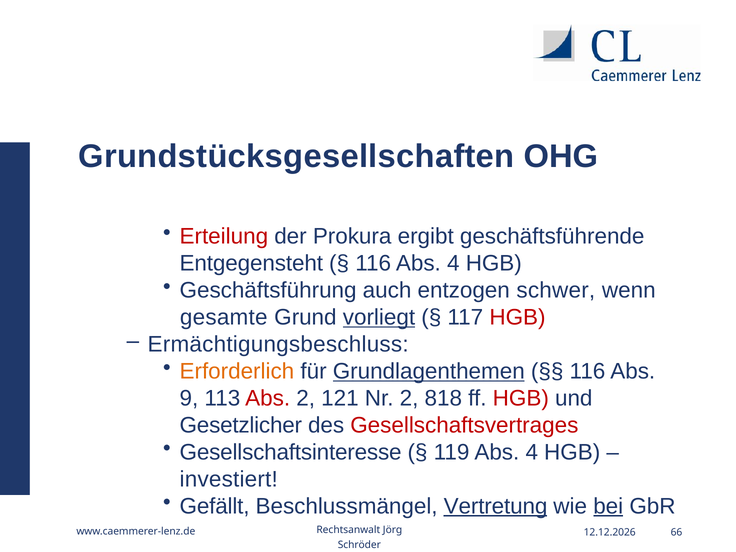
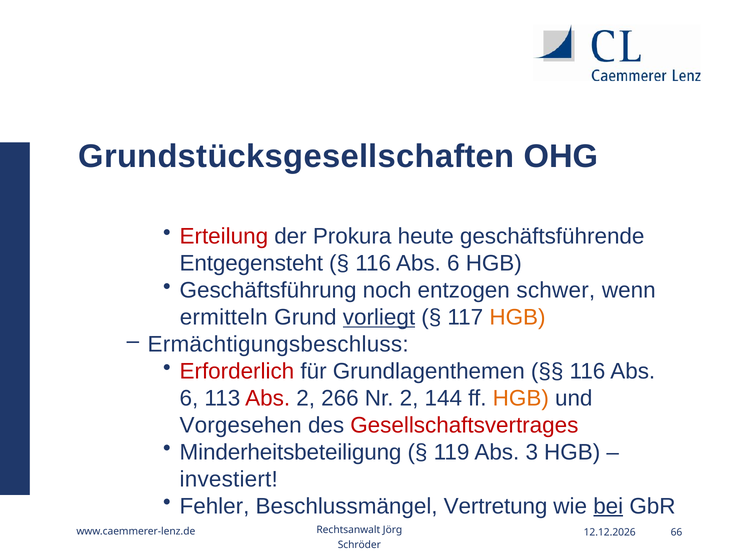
ergibt: ergibt -> heute
4 at (453, 263): 4 -> 6
auch: auch -> noch
gesamte: gesamte -> ermitteln
HGB at (517, 317) colour: red -> orange
Erforderlich colour: orange -> red
Grundlagenthemen underline: present -> none
9 at (189, 398): 9 -> 6
121: 121 -> 266
818: 818 -> 144
HGB at (521, 398) colour: red -> orange
Gesetzlicher: Gesetzlicher -> Vorgesehen
Gesellschaftsinteresse: Gesellschaftsinteresse -> Minderheitsbeteiligung
119 Abs 4: 4 -> 3
Gefällt: Gefällt -> Fehler
Vertretung underline: present -> none
